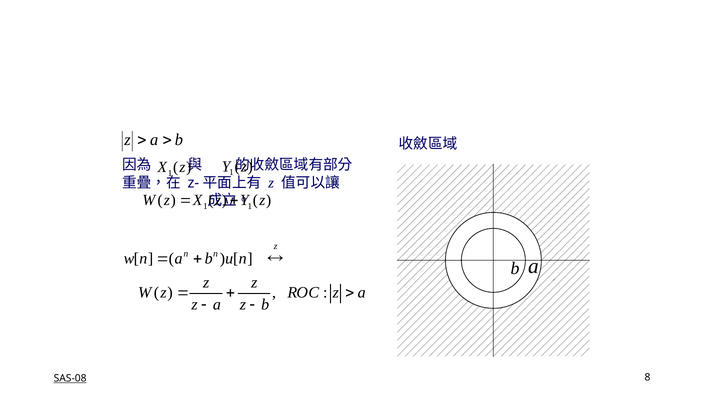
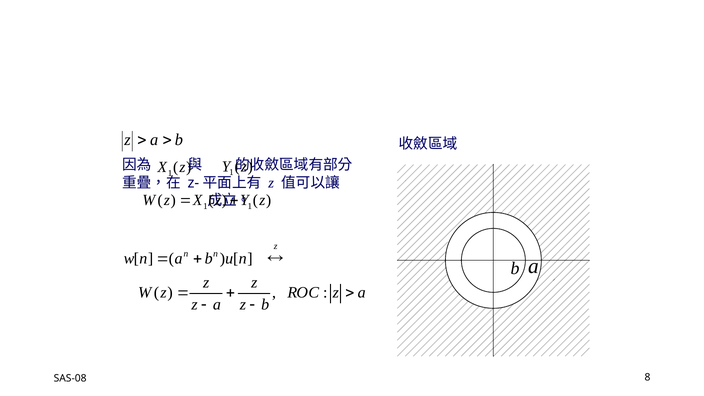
SAS-08 underline: present -> none
